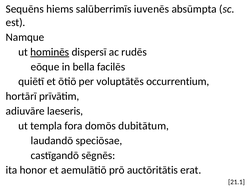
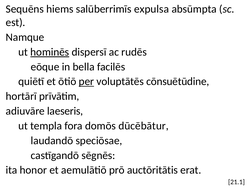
iuvenēs: iuvenēs -> expulsa
per underline: none -> present
occurrentium: occurrentium -> cōnsuētūdine
dubitātum: dubitātum -> dūcēbātur
